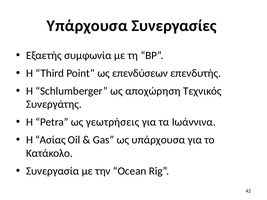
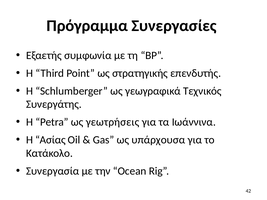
Υπάρχουσα at (87, 26): Υπάρχουσα -> Πρόγραμμα
επενδύσεων: επενδύσεων -> στρατηγικής
αποχώρηση: αποχώρηση -> γεωγραφικά
